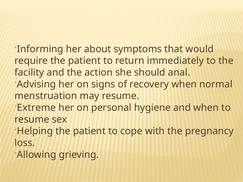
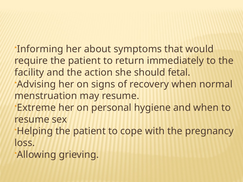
anal: anal -> fetal
